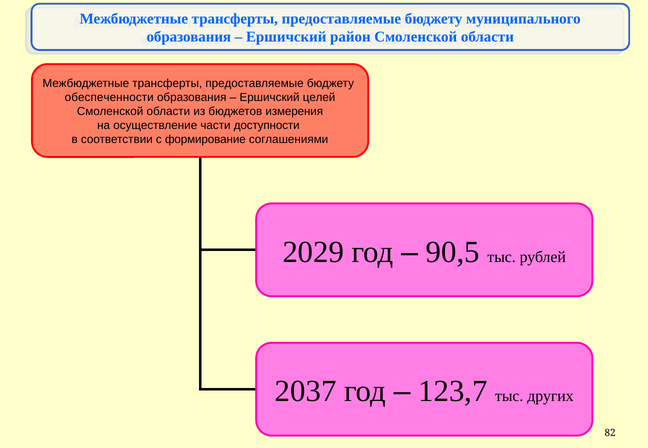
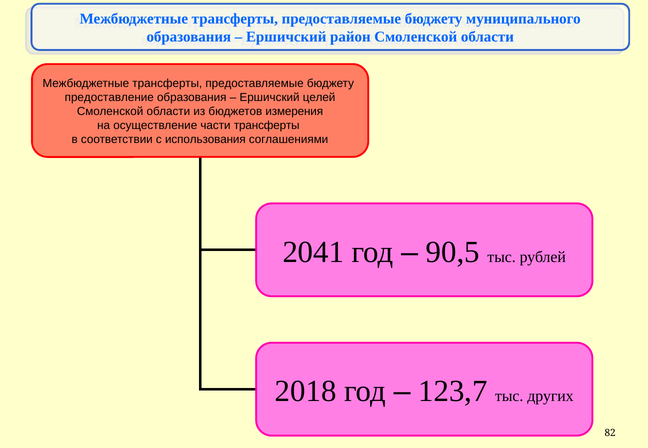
обеспеченности: обеспеченности -> предоставление
части доступности: доступности -> трансферты
формирование: формирование -> использования
2029: 2029 -> 2041
2037: 2037 -> 2018
